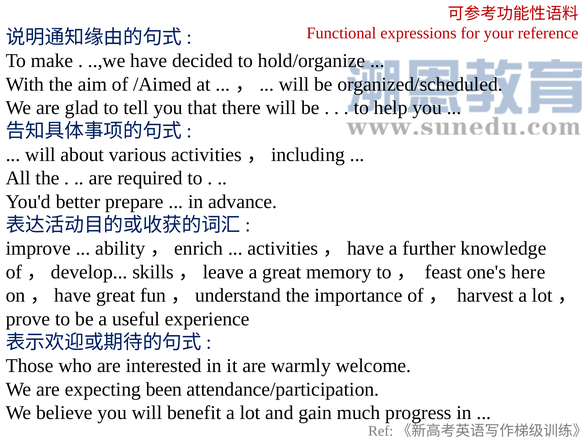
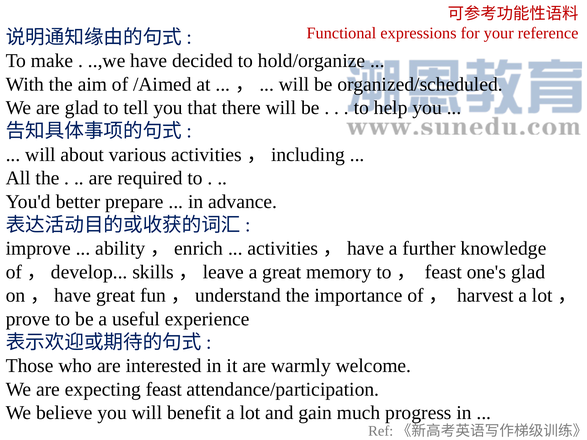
one's here: here -> glad
expecting been: been -> feast
